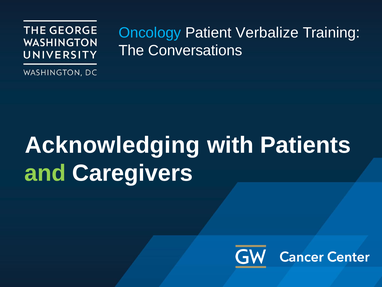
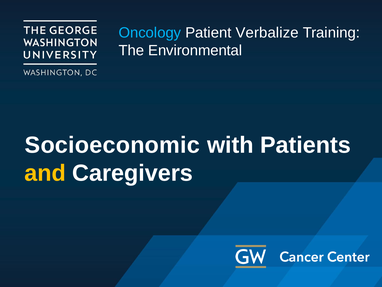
Conversations: Conversations -> Environmental
Acknowledging: Acknowledging -> Socioeconomic
and colour: light green -> yellow
